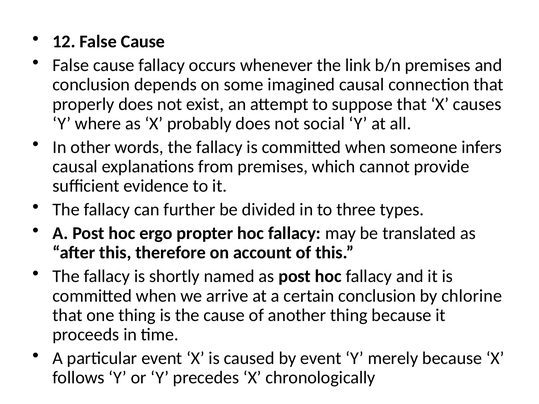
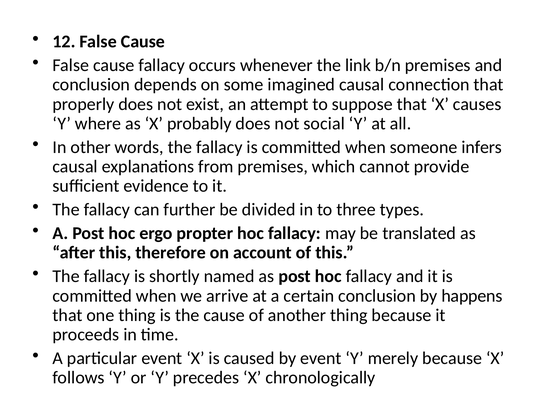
chlorine: chlorine -> happens
